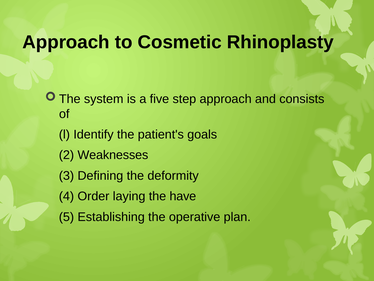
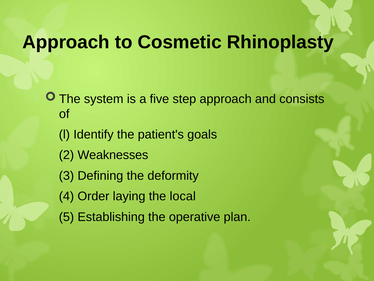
have: have -> local
